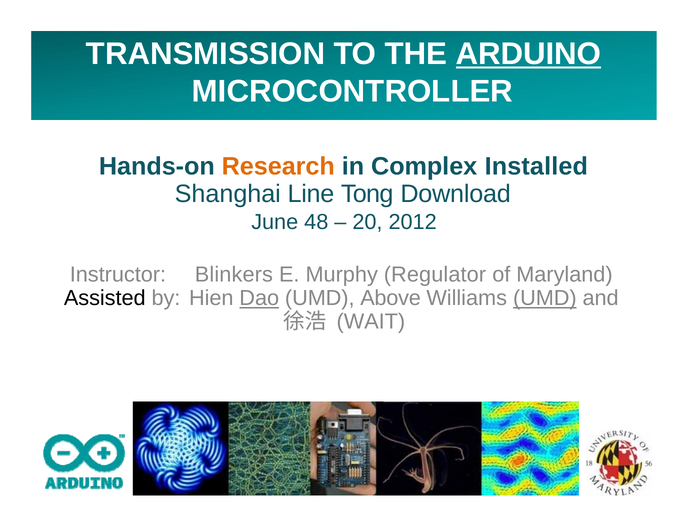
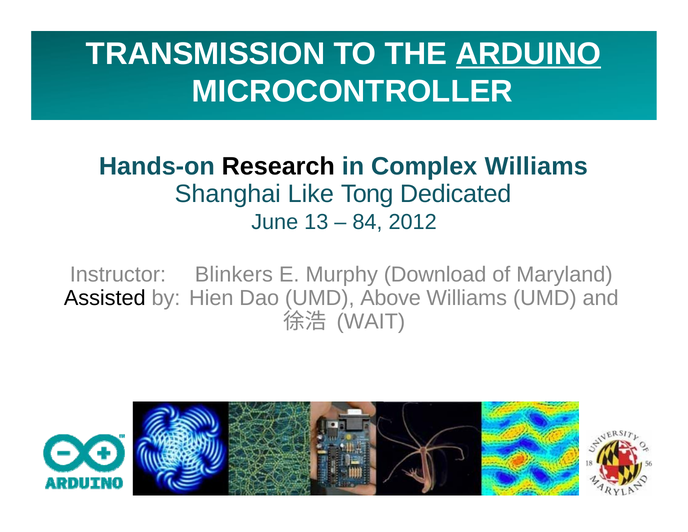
Research colour: orange -> black
Complex Installed: Installed -> Williams
Line: Line -> Like
Download: Download -> Dedicated
48: 48 -> 13
20: 20 -> 84
Regulator: Regulator -> Download
Dao underline: present -> none
UMD at (545, 298) underline: present -> none
